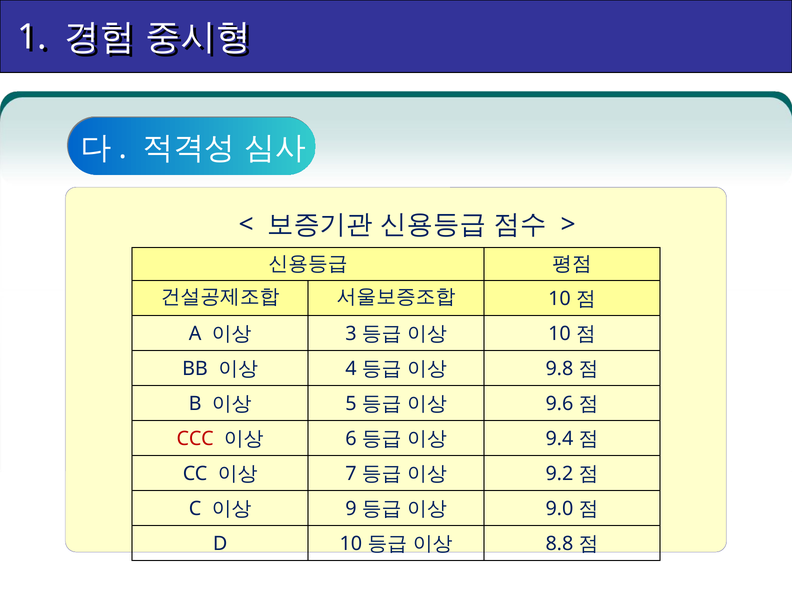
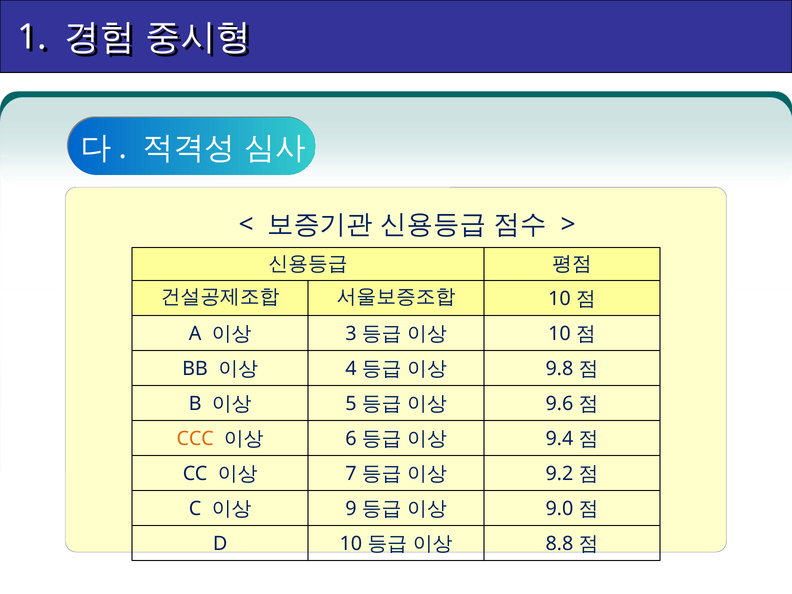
CCC colour: red -> orange
